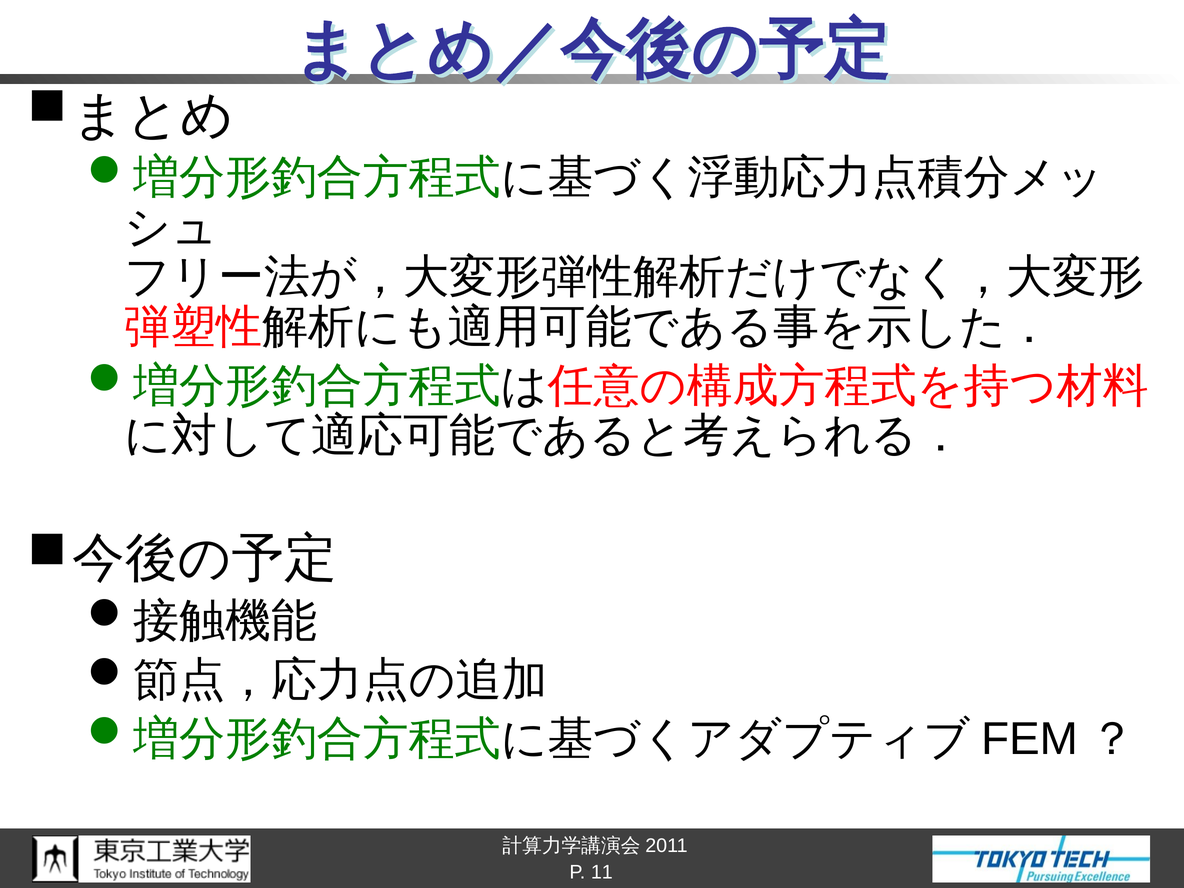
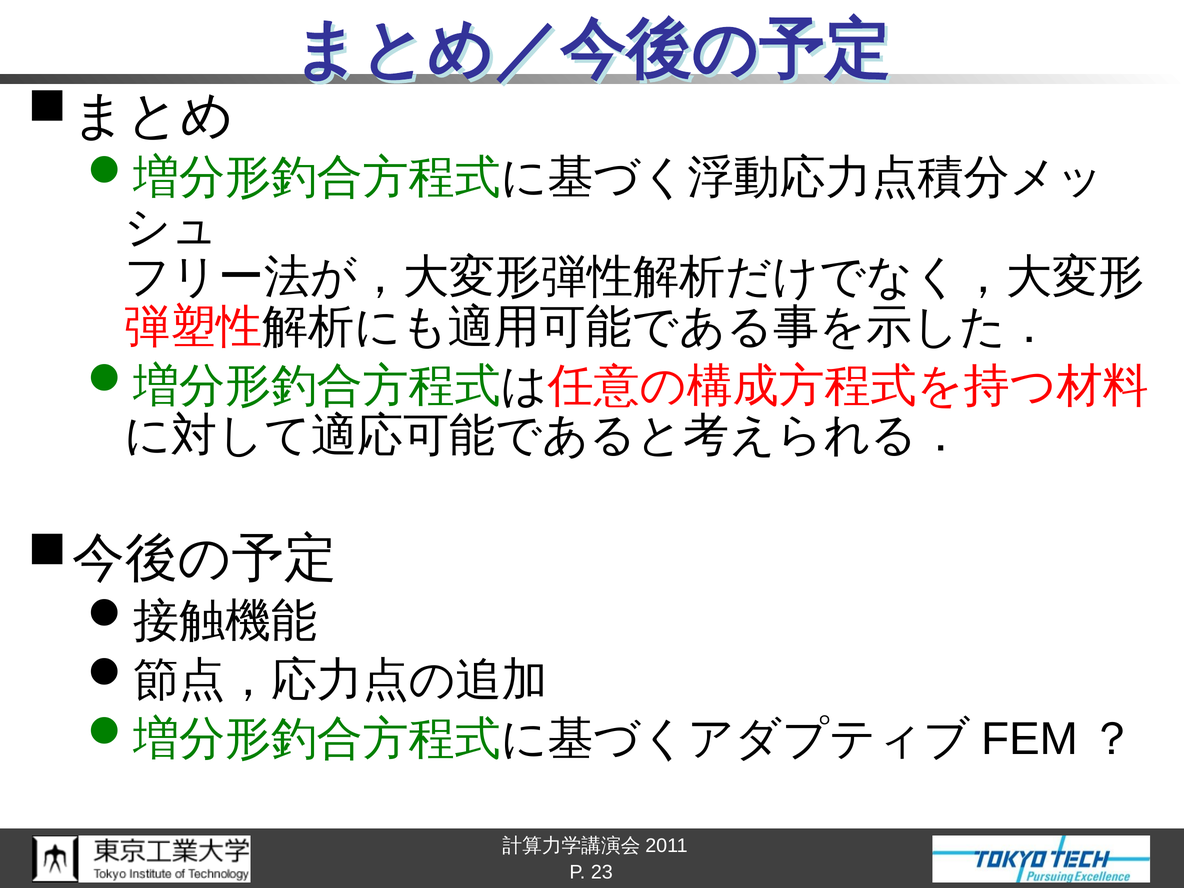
11: 11 -> 23
